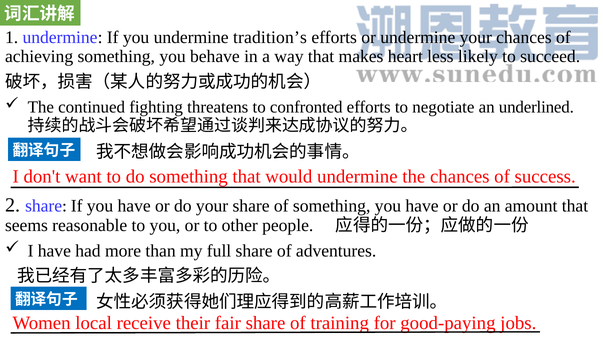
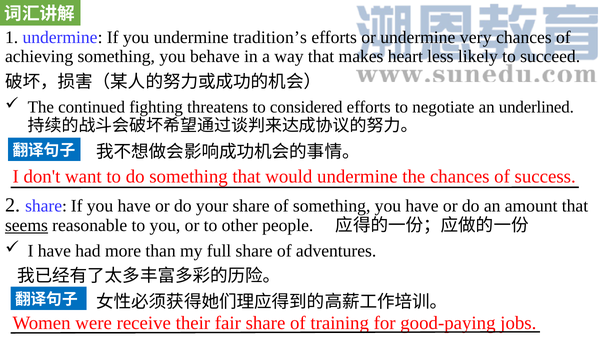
undermine your: your -> very
confronted: confronted -> considered
seems underline: none -> present
local: local -> were
